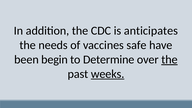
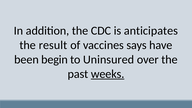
needs: needs -> result
safe: safe -> says
Determine: Determine -> Uninsured
the at (169, 60) underline: present -> none
